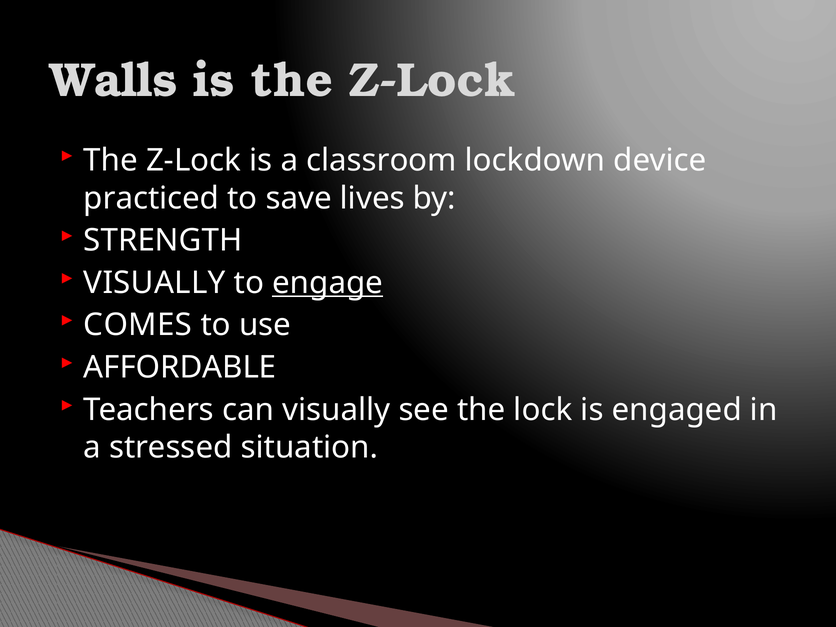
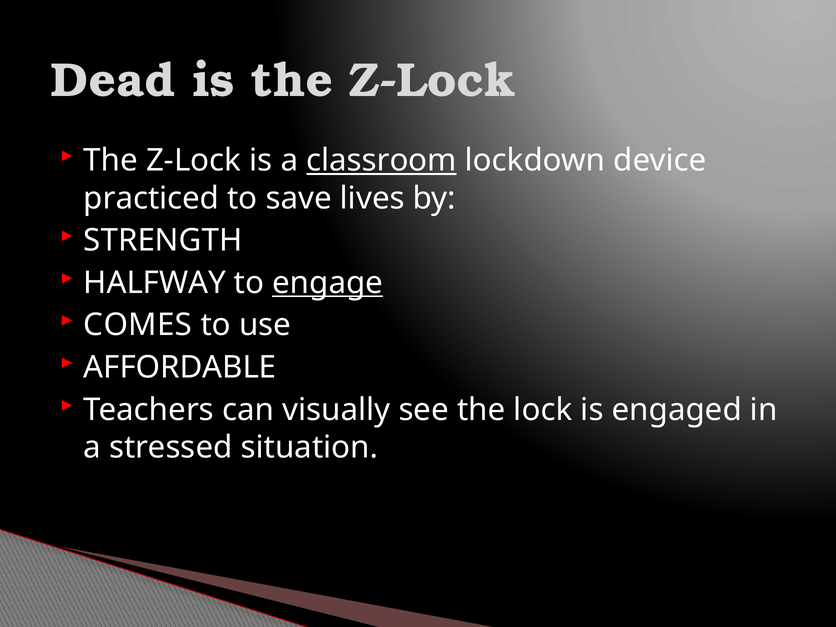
Walls: Walls -> Dead
classroom underline: none -> present
VISUALLY at (154, 283): VISUALLY -> HALFWAY
